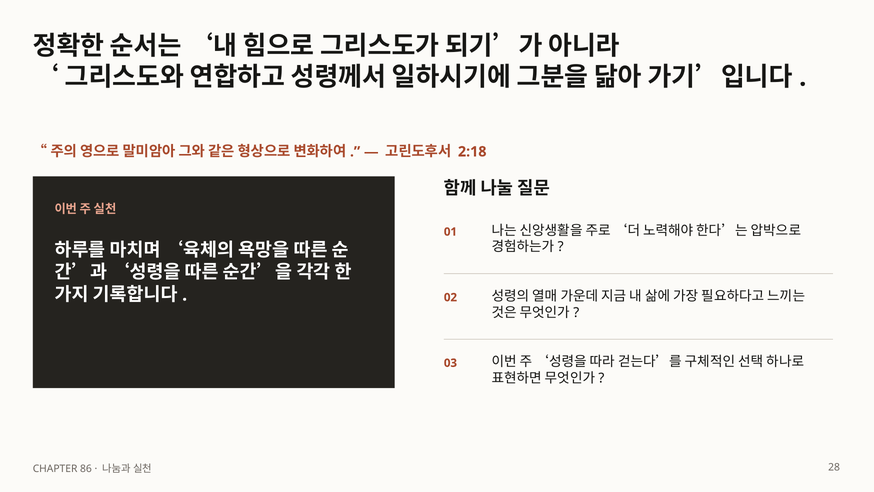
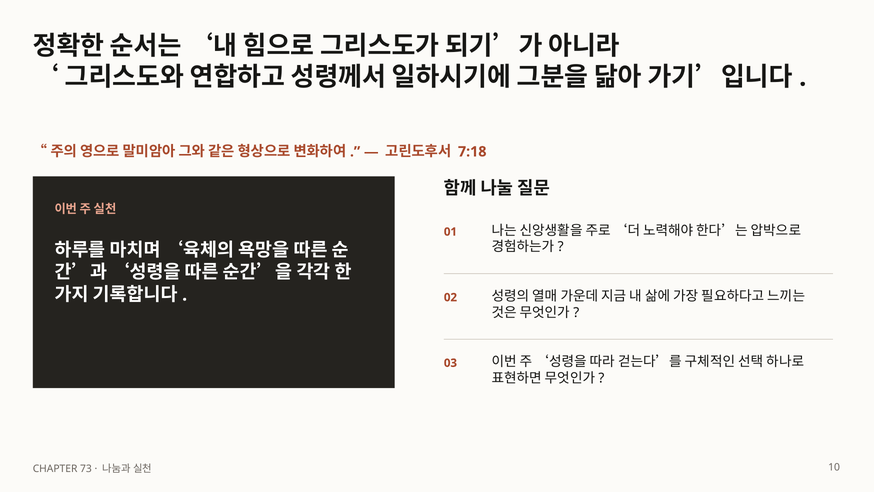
2:18: 2:18 -> 7:18
86: 86 -> 73
28: 28 -> 10
